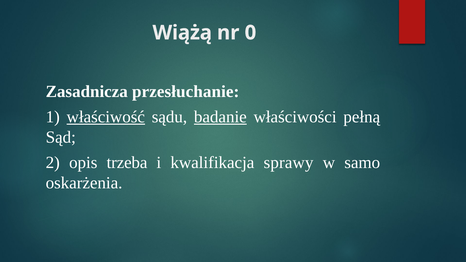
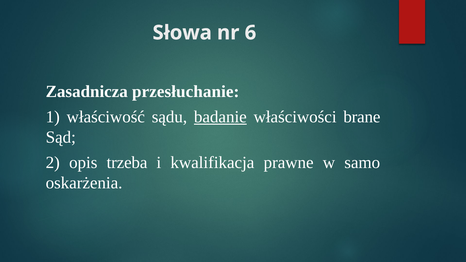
Wiążą: Wiążą -> Słowa
0: 0 -> 6
właściwość underline: present -> none
pełną: pełną -> brane
sprawy: sprawy -> prawne
